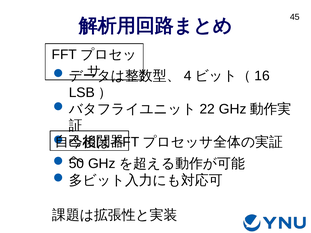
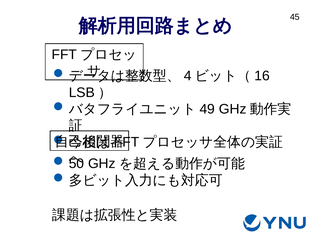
22: 22 -> 49
